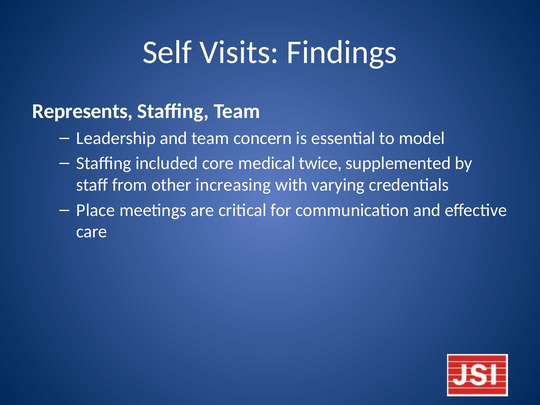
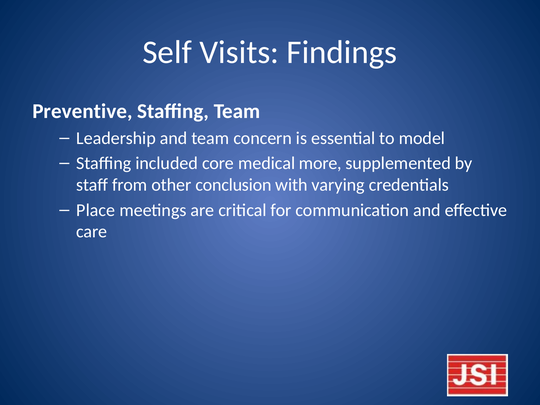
Represents: Represents -> Preventive
twice: twice -> more
increasing: increasing -> conclusion
